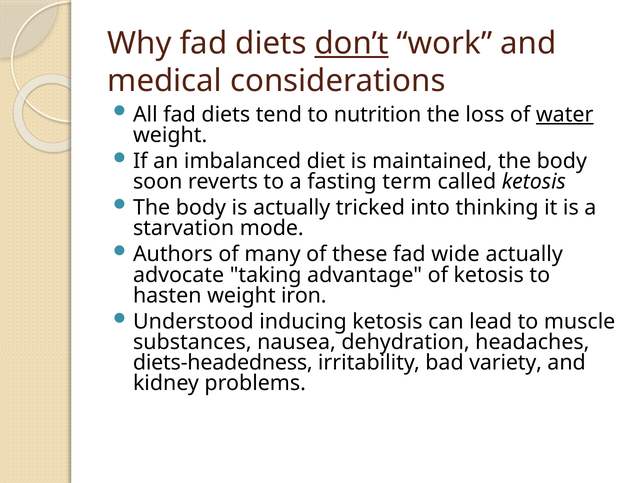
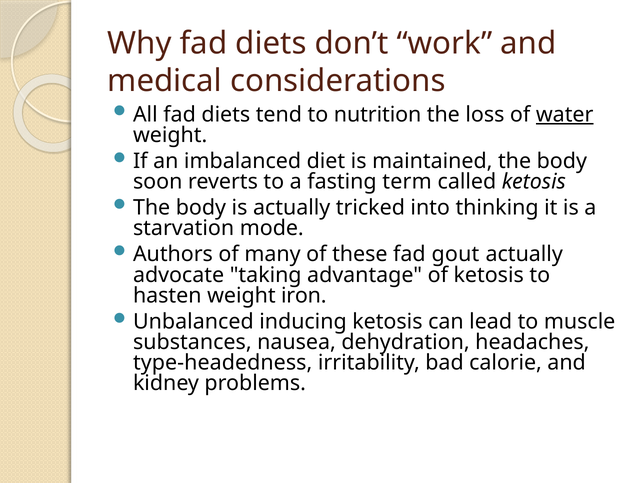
don’t underline: present -> none
wide: wide -> gout
Understood: Understood -> Unbalanced
diets-headedness: diets-headedness -> type-headedness
variety: variety -> calorie
